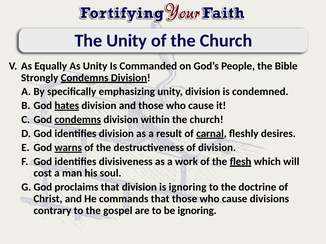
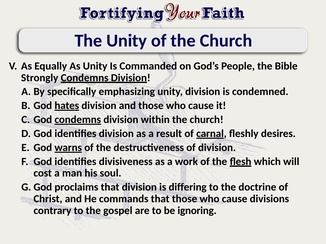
is ignoring: ignoring -> differing
